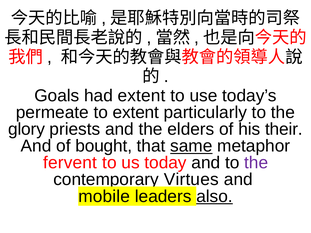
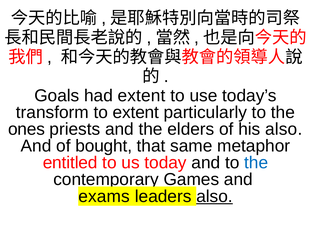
permeate: permeate -> transform
glory: glory -> ones
his their: their -> also
same underline: present -> none
fervent: fervent -> entitled
the at (256, 163) colour: purple -> blue
Virtues: Virtues -> Games
mobile: mobile -> exams
